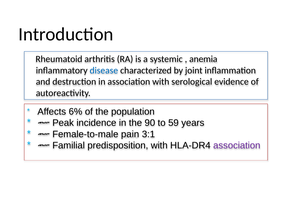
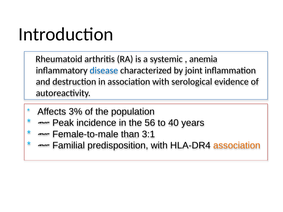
6%: 6% -> 3%
90: 90 -> 56
59: 59 -> 40
pain: pain -> than
association at (237, 146) colour: purple -> orange
